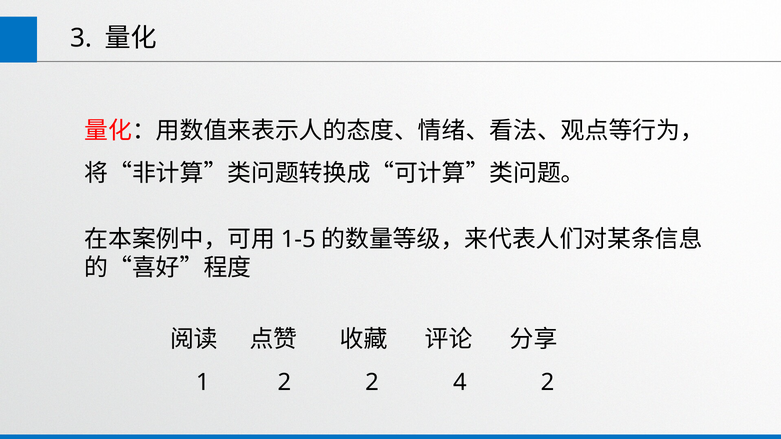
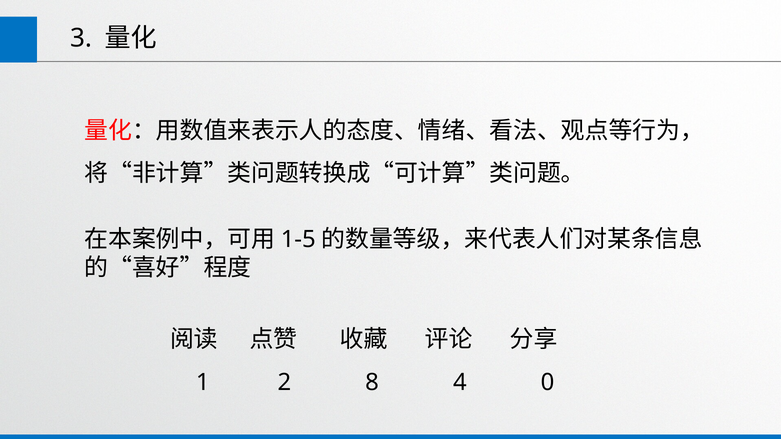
2 2: 2 -> 8
4 2: 2 -> 0
